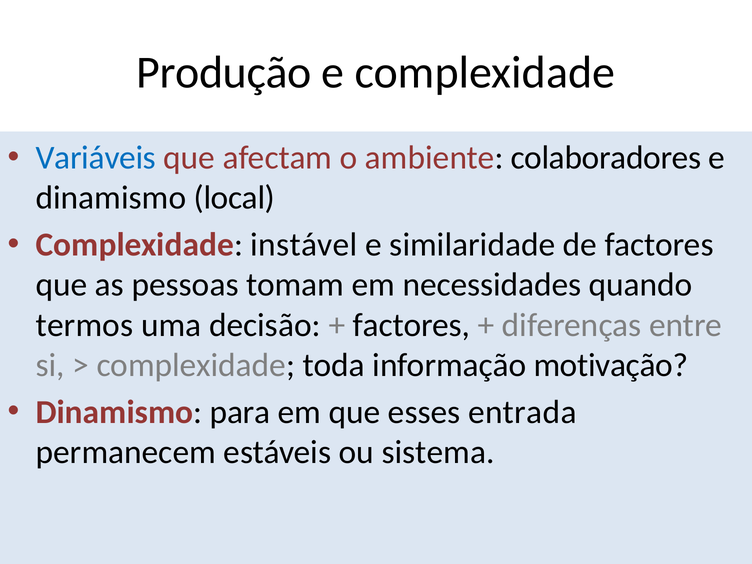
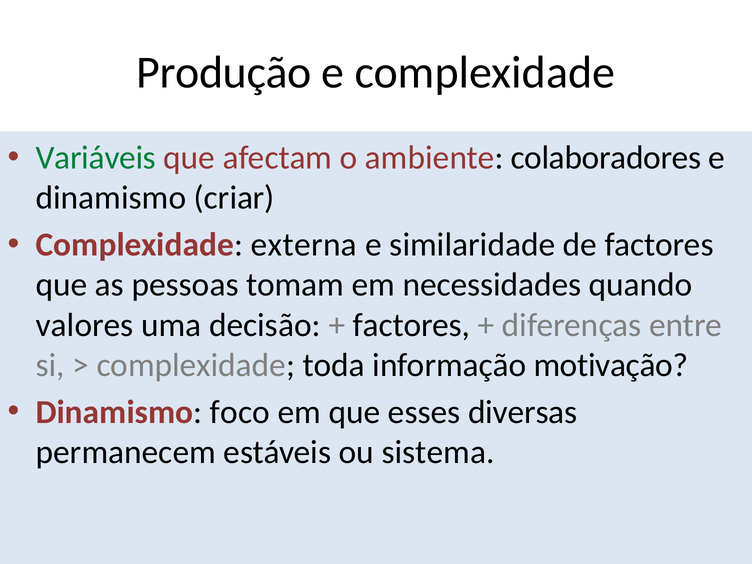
Variáveis colour: blue -> green
local: local -> criar
instável: instável -> externa
termos: termos -> valores
para: para -> foco
entrada: entrada -> diversas
